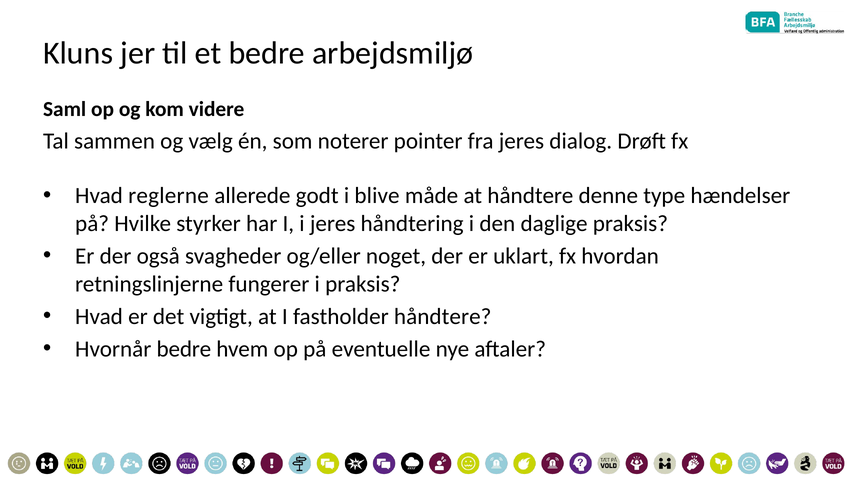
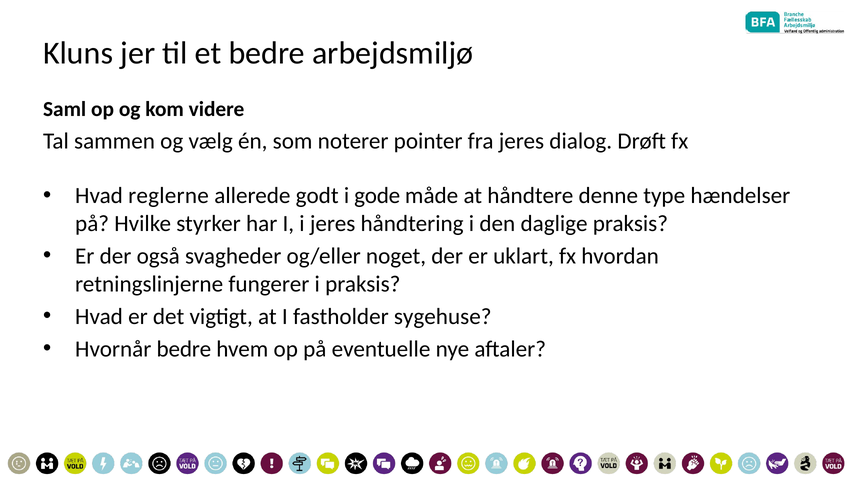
blive: blive -> gode
fastholder håndtere: håndtere -> sygehuse
